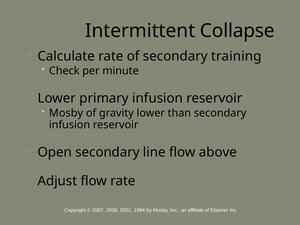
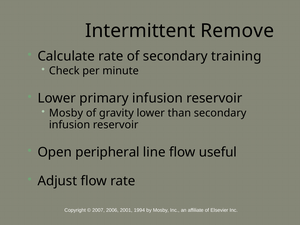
Collapse: Collapse -> Remove
Open secondary: secondary -> peripheral
above: above -> useful
